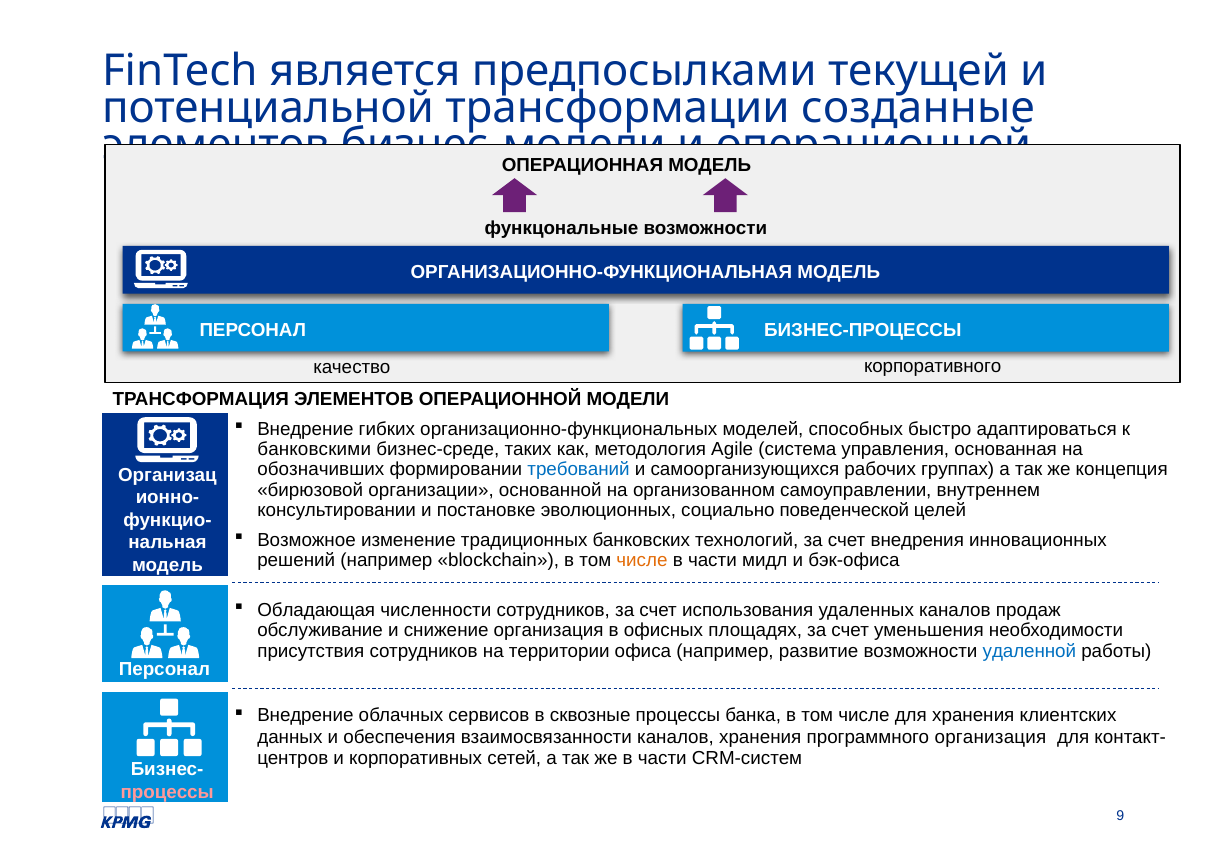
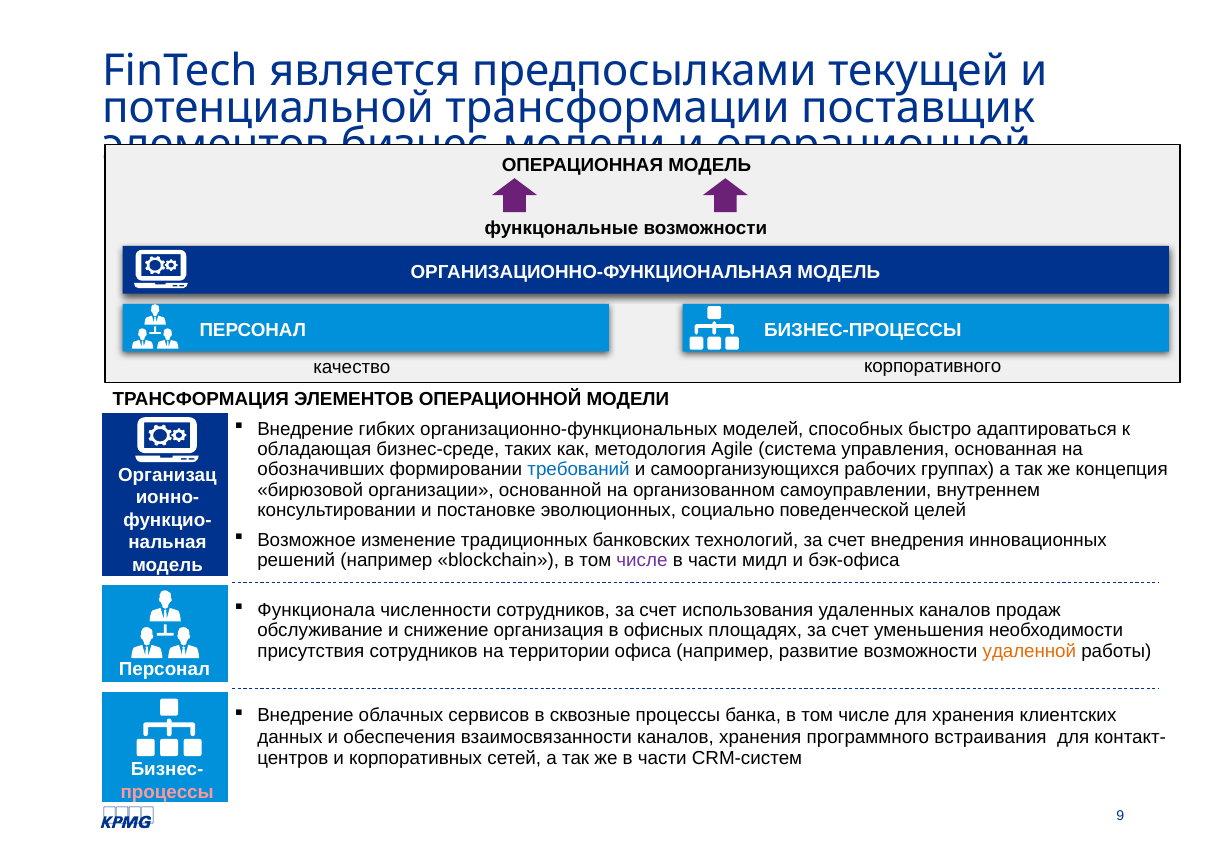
созданные: созданные -> поставщик
банковскими: банковскими -> обладающая
числе at (642, 560) colour: orange -> purple
Обладающая: Обладающая -> Функционала
удаленной colour: blue -> orange
программного организация: организация -> встраивания
